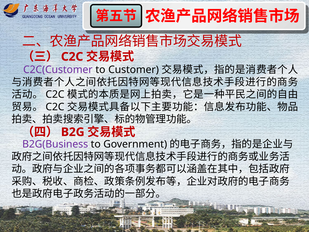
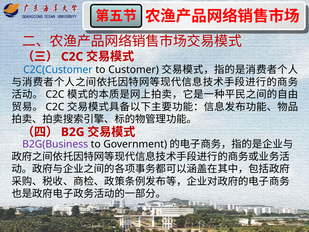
C2C(Customer colour: purple -> blue
